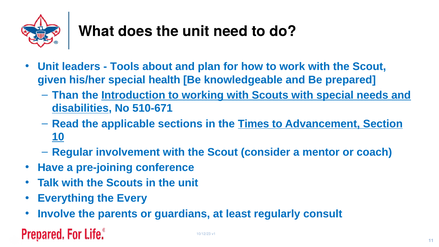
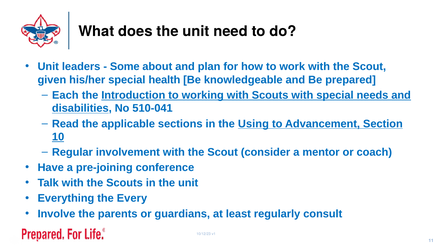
Tools: Tools -> Some
Than: Than -> Each
510-671: 510-671 -> 510-041
Times: Times -> Using
